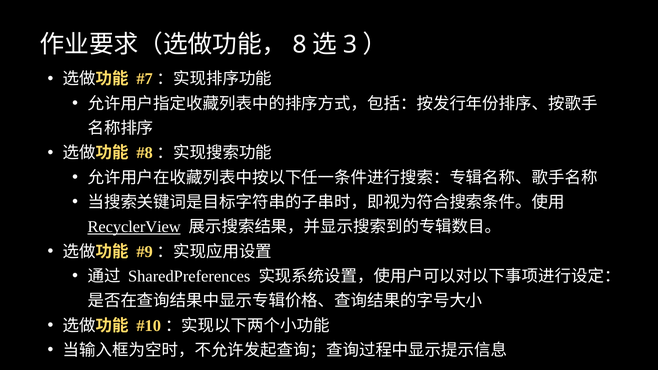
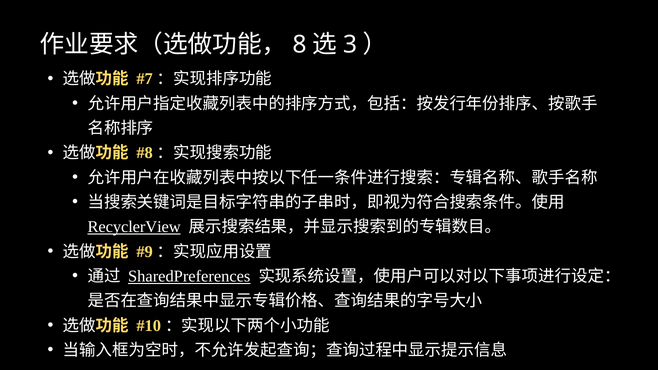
SharedPreferences underline: none -> present
